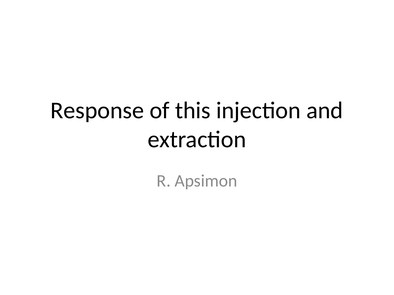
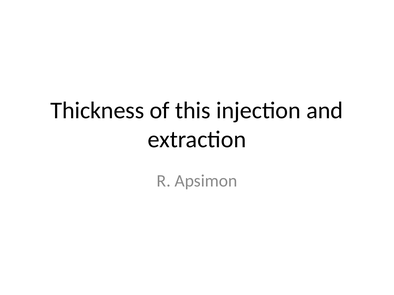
Response: Response -> Thickness
